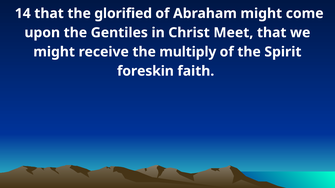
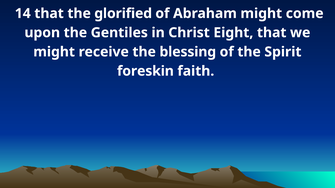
Meet: Meet -> Eight
multiply: multiply -> blessing
